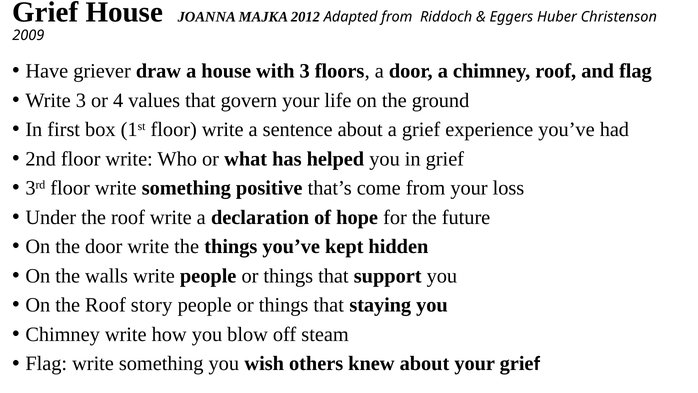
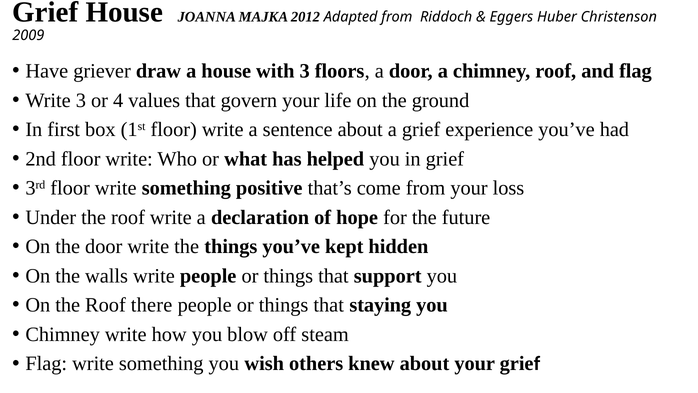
story: story -> there
